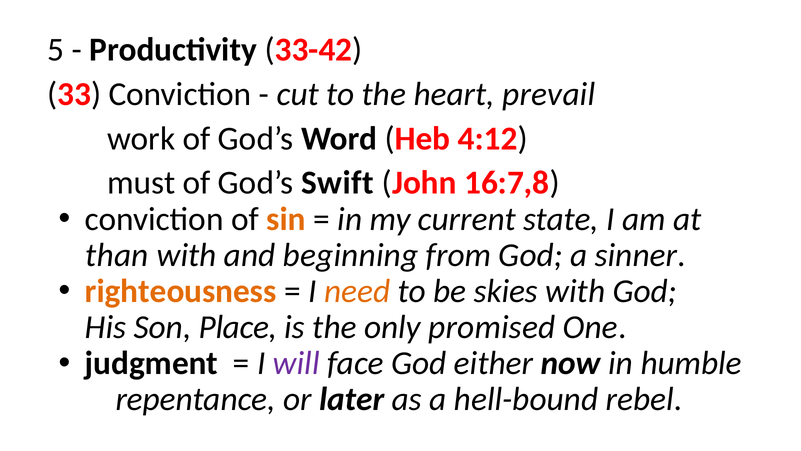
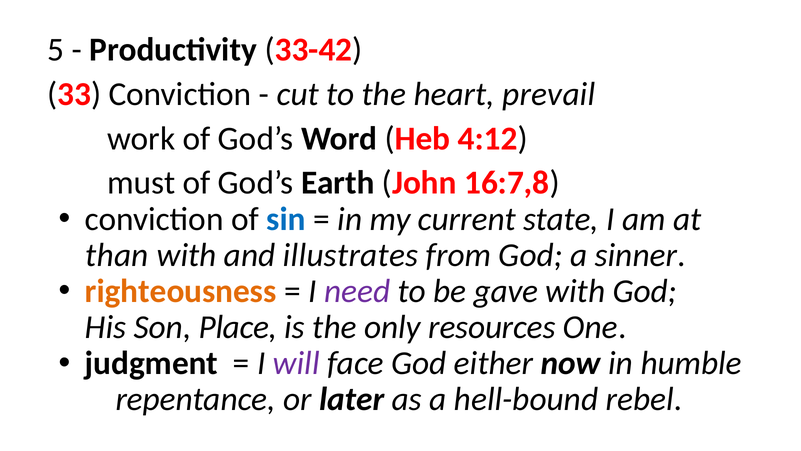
Swift: Swift -> Earth
sin colour: orange -> blue
beginning: beginning -> illustrates
need colour: orange -> purple
skies: skies -> gave
promised: promised -> resources
